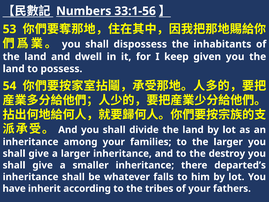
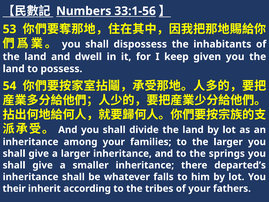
destroy: destroy -> springs
have: have -> their
